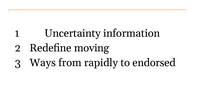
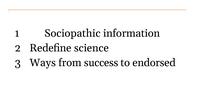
Uncertainty: Uncertainty -> Sociopathic
moving: moving -> science
rapidly: rapidly -> success
